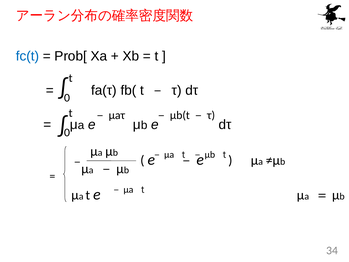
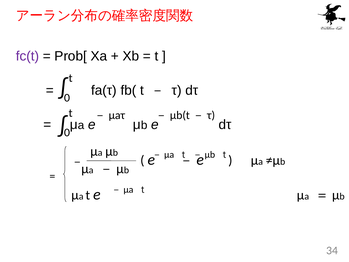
fc(t colour: blue -> purple
